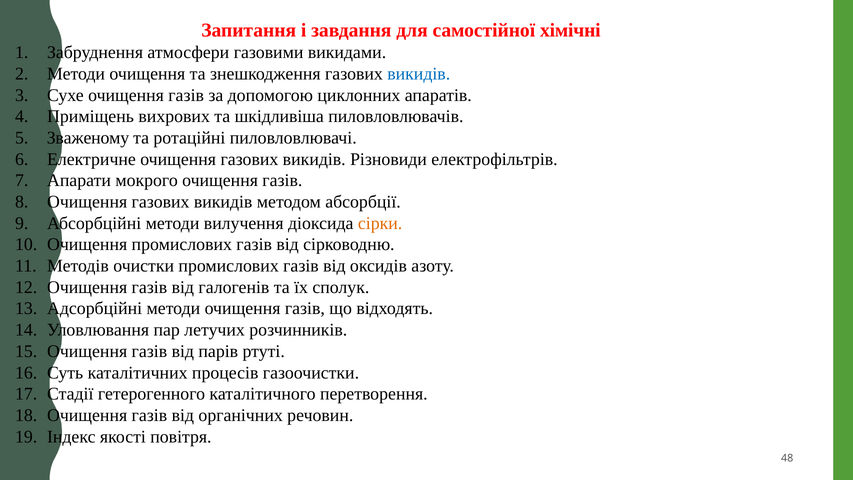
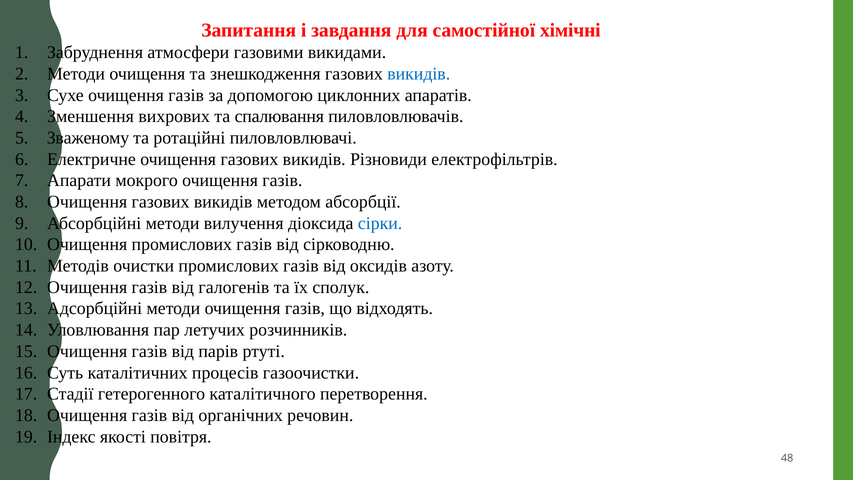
Приміщень: Приміщень -> Зменшення
шкідливішa: шкідливішa -> спалювання
сірки colour: orange -> blue
